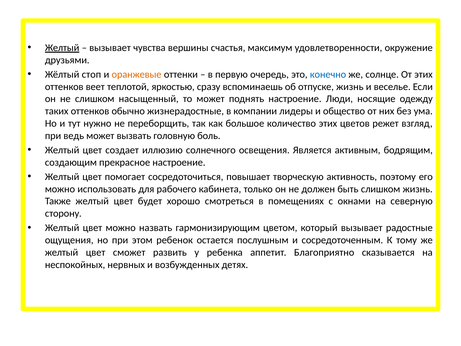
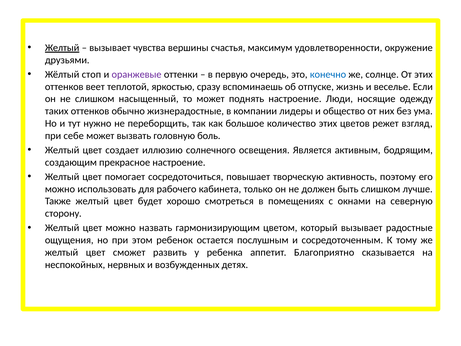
оранжевые colour: orange -> purple
ведь: ведь -> себе
слишком жизнь: жизнь -> лучше
